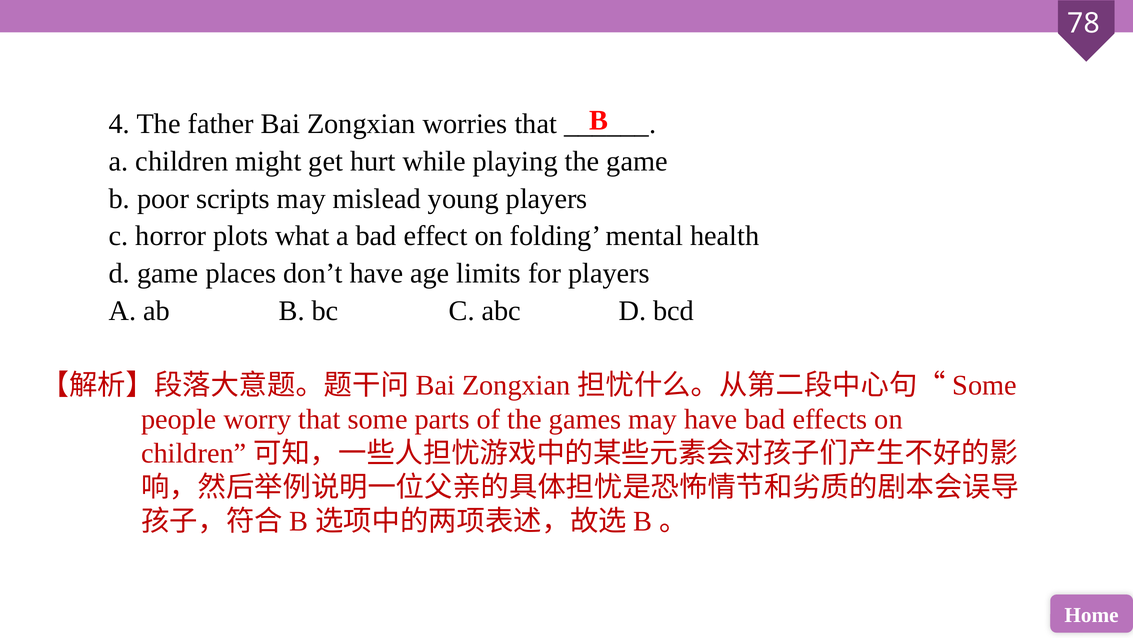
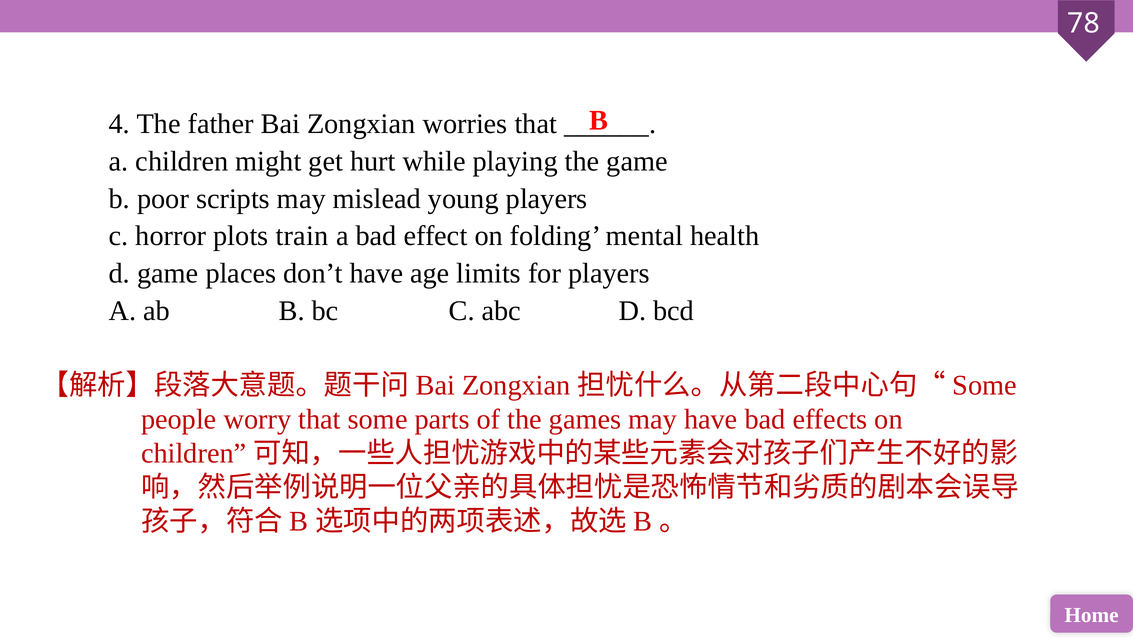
what: what -> train
